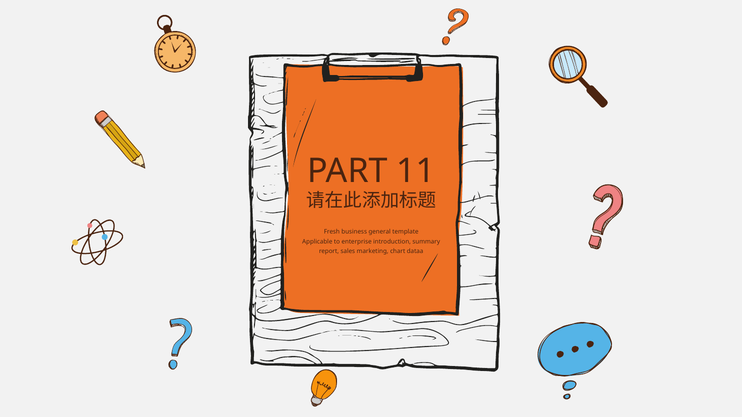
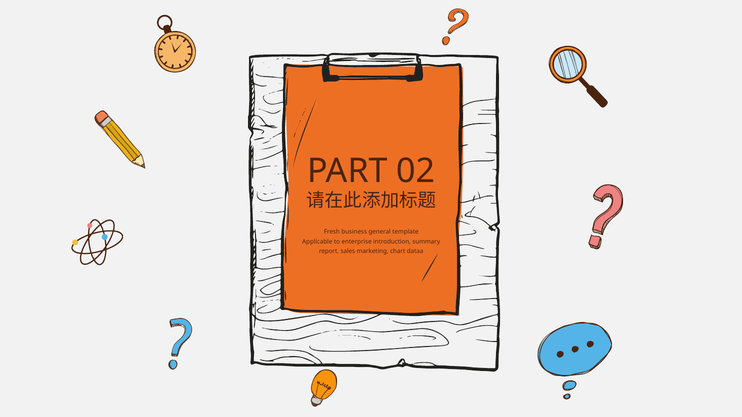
11: 11 -> 02
